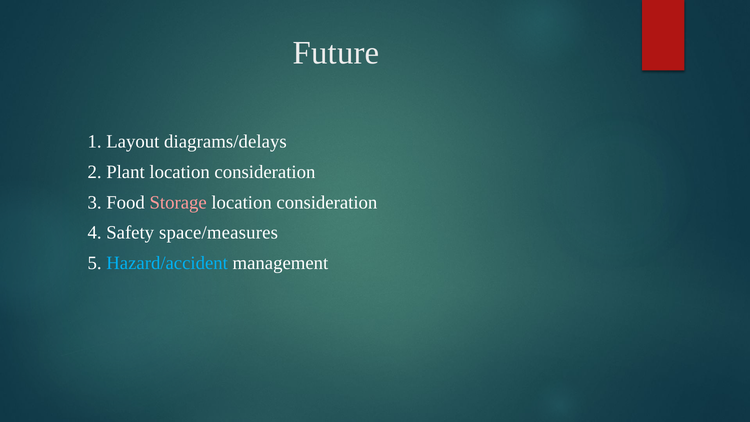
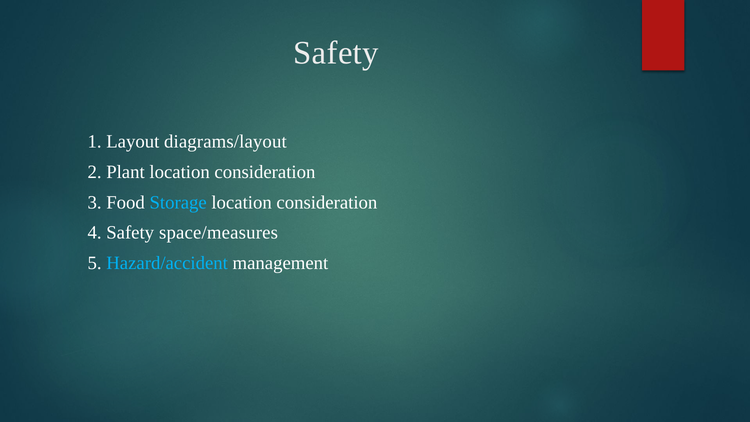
Future at (336, 53): Future -> Safety
diagrams/delays: diagrams/delays -> diagrams/layout
Storage colour: pink -> light blue
